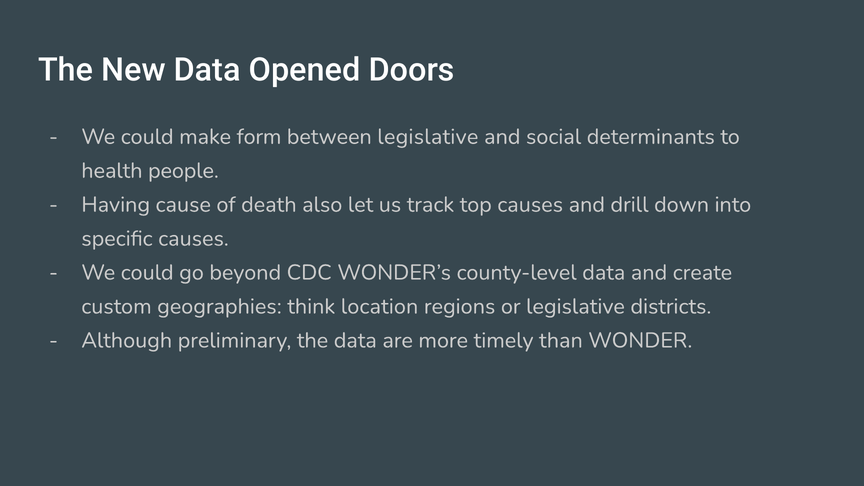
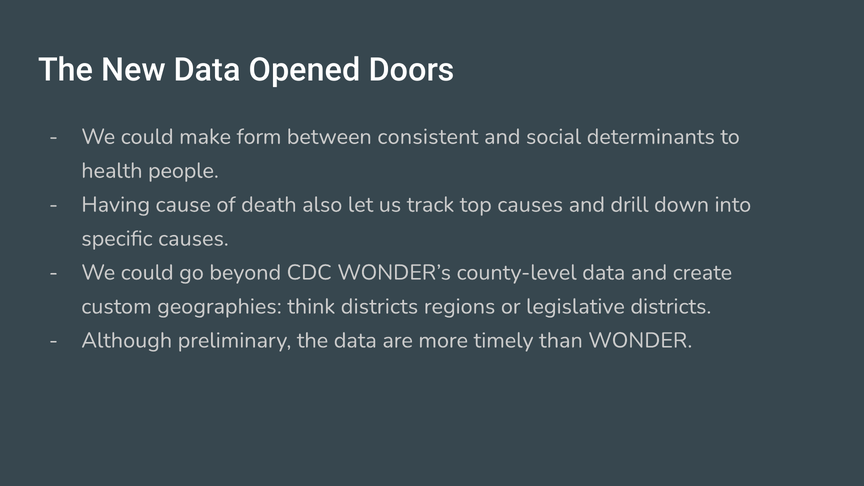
between legislative: legislative -> consistent
think location: location -> districts
